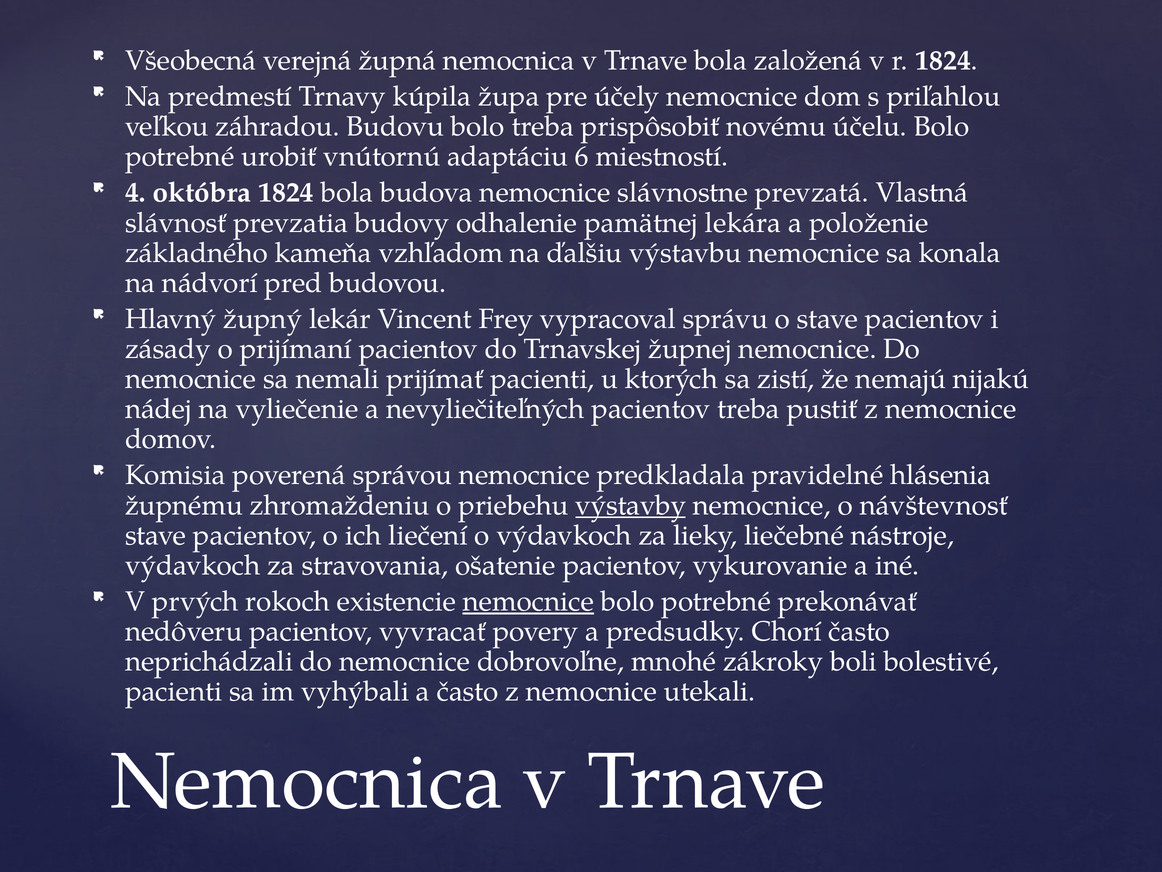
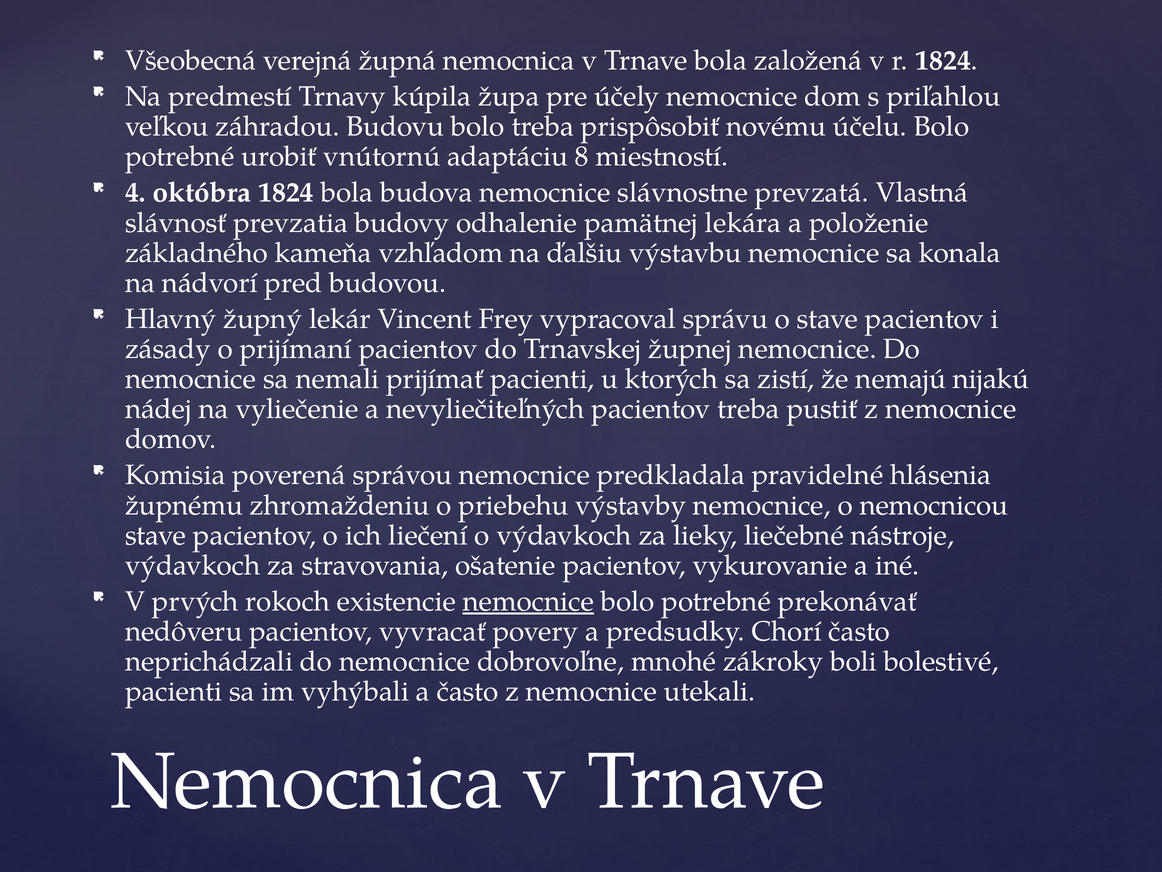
6: 6 -> 8
výstavby underline: present -> none
návštevnosť: návštevnosť -> nemocnicou
